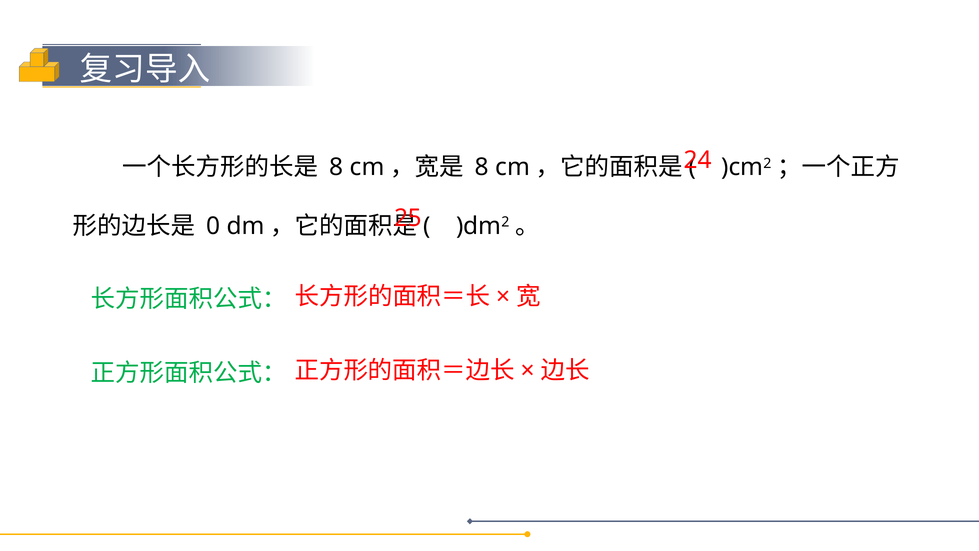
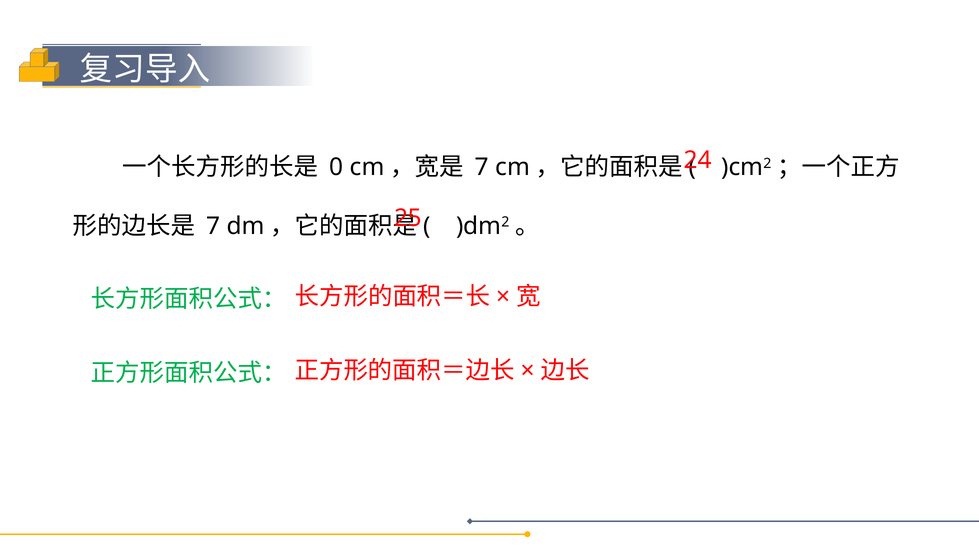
8 at (336, 167): 8 -> 0
8 at (482, 167): 8 -> 7
0 at (213, 226): 0 -> 7
